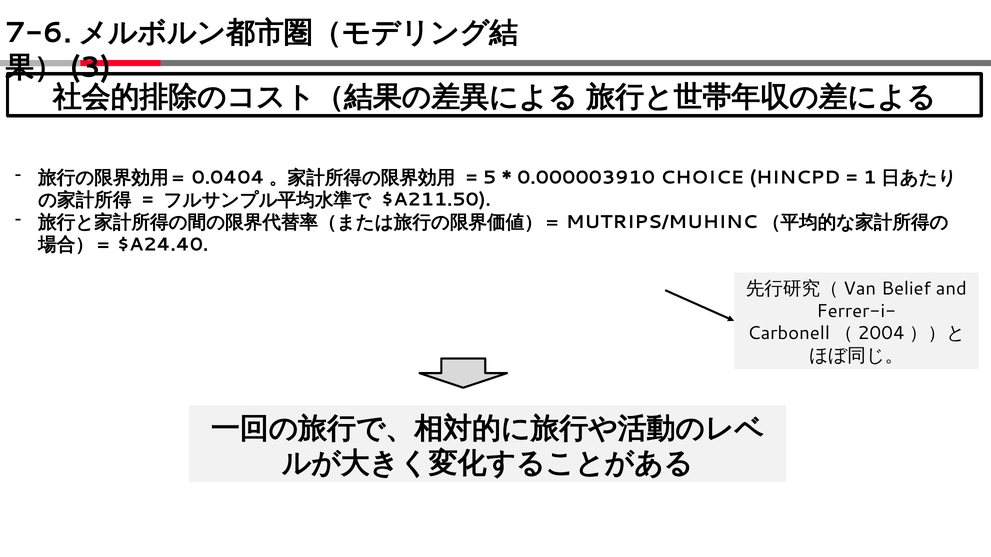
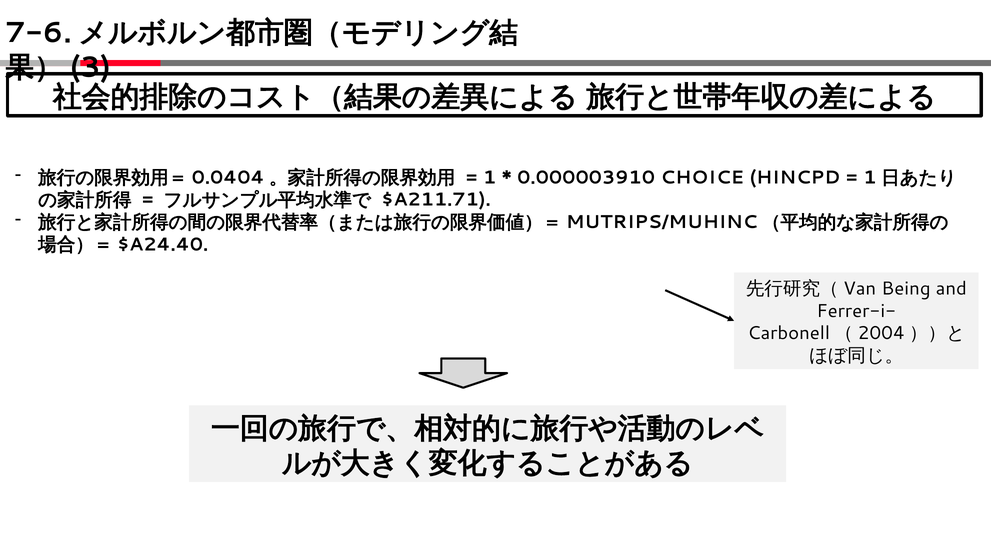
5 at (490, 178): 5 -> 1
$A211.50: $A211.50 -> $A211.71
Belief: Belief -> Being
